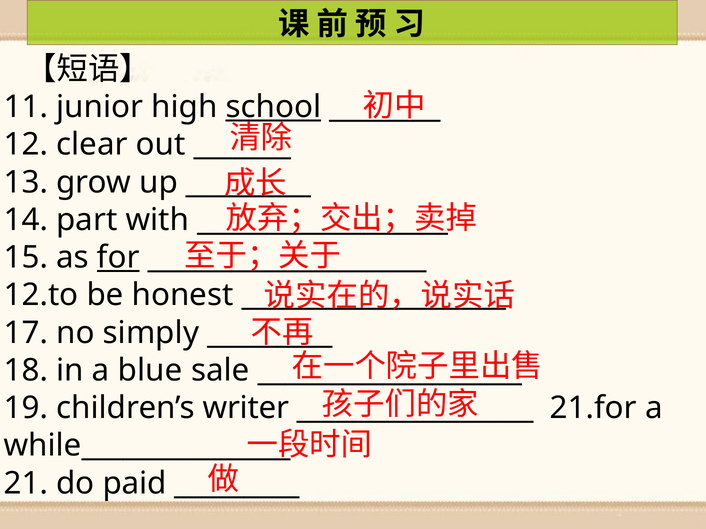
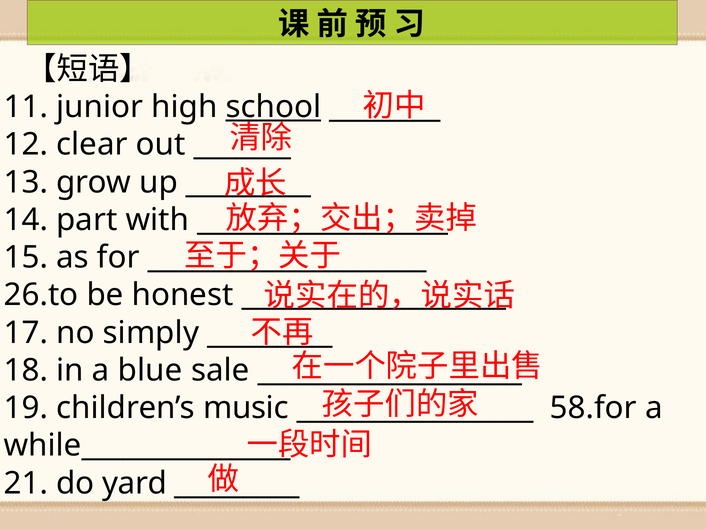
for underline: present -> none
12.to: 12.to -> 26.to
writer: writer -> music
21.for: 21.for -> 58.for
paid: paid -> yard
